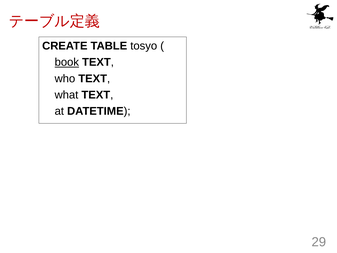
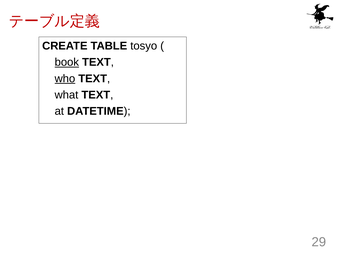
who underline: none -> present
